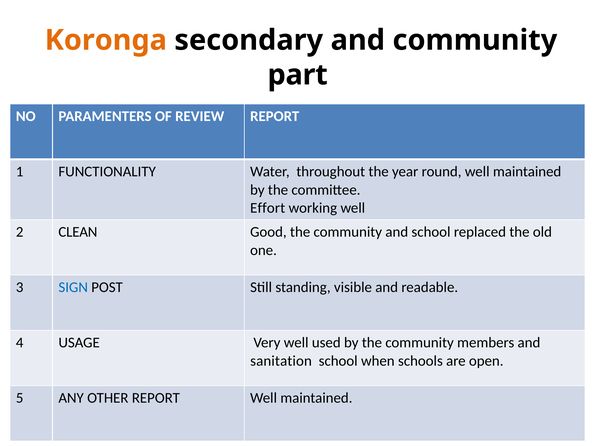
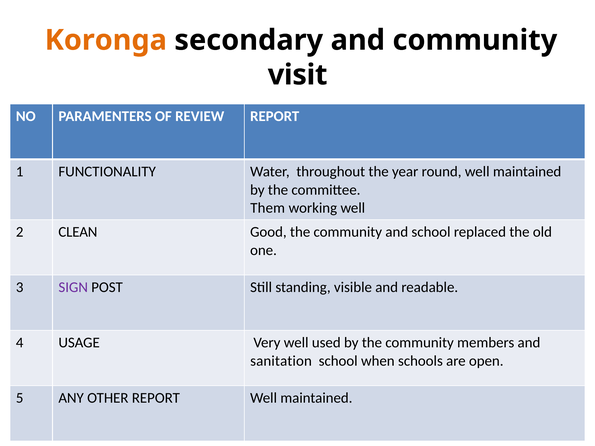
part: part -> visit
Effort: Effort -> Them
SIGN colour: blue -> purple
